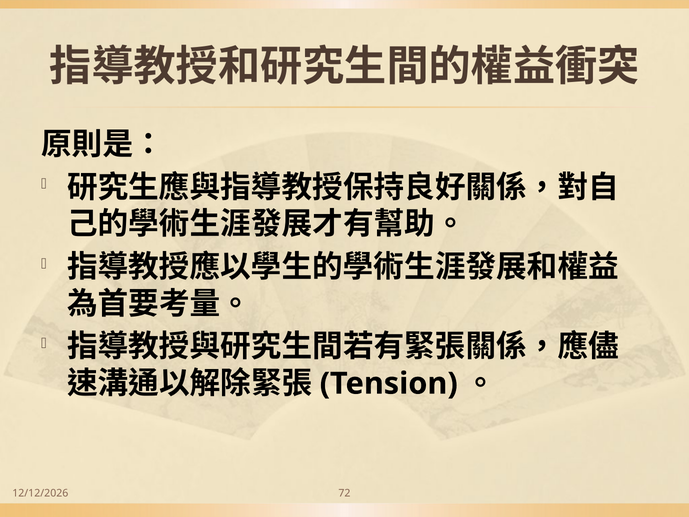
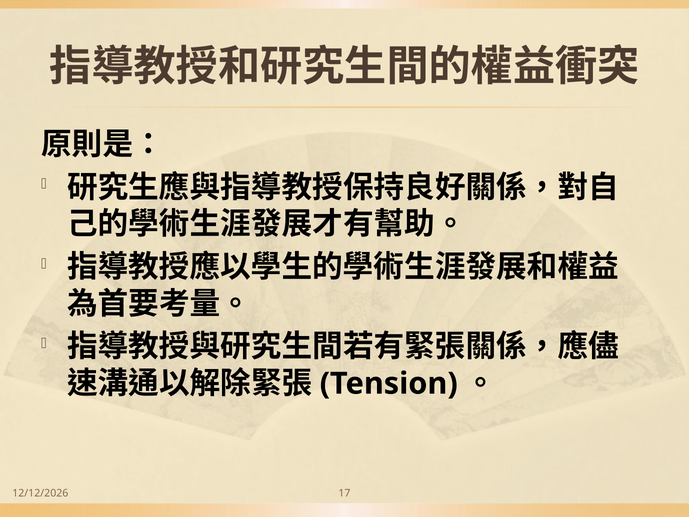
72: 72 -> 17
